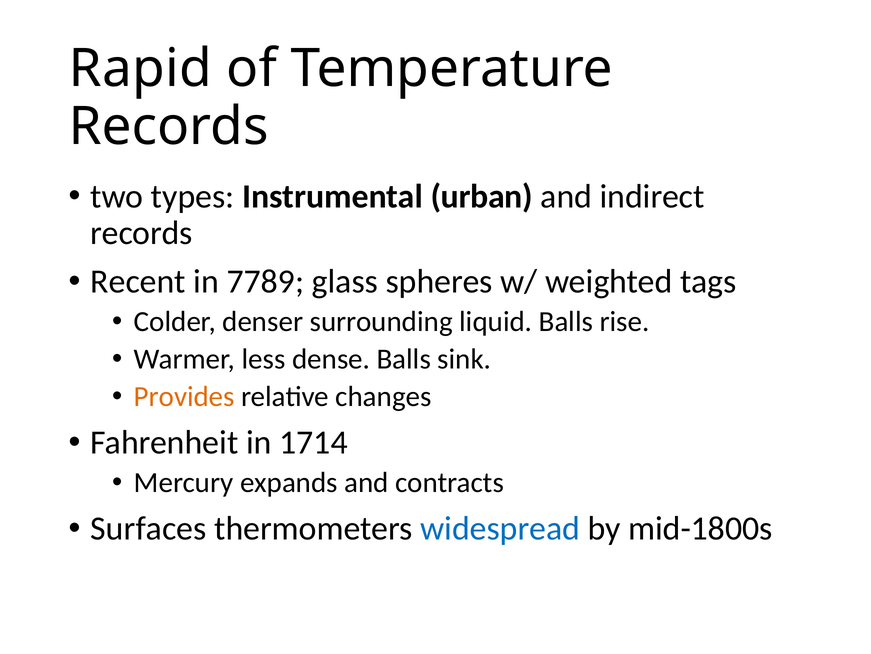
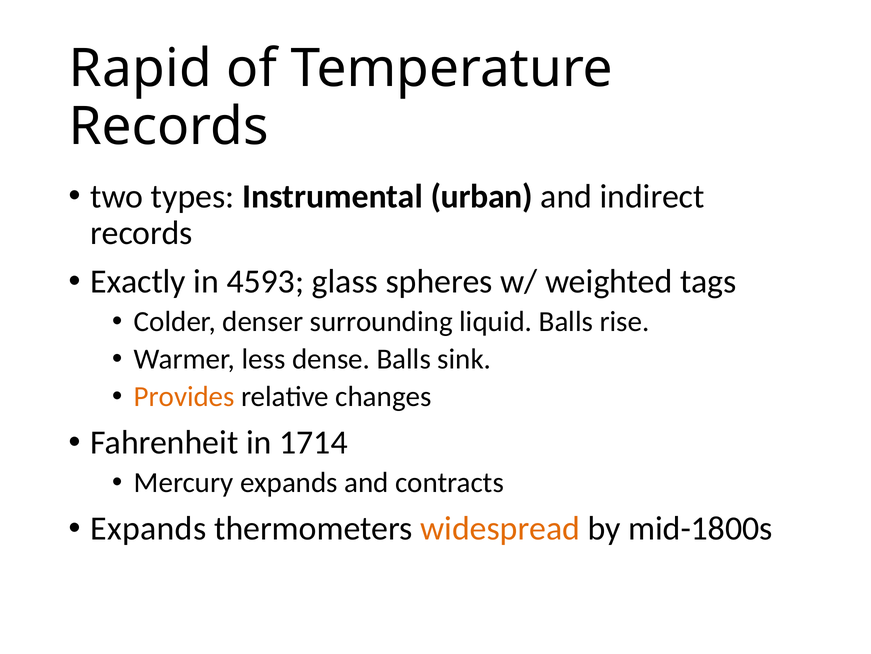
Recent: Recent -> Exactly
7789: 7789 -> 4593
Surfaces at (148, 528): Surfaces -> Expands
widespread colour: blue -> orange
